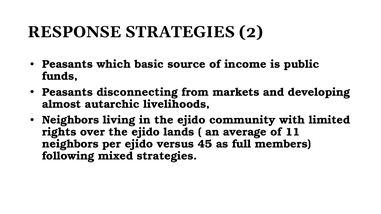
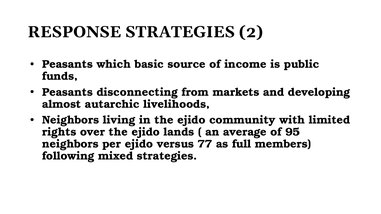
11: 11 -> 95
45: 45 -> 77
